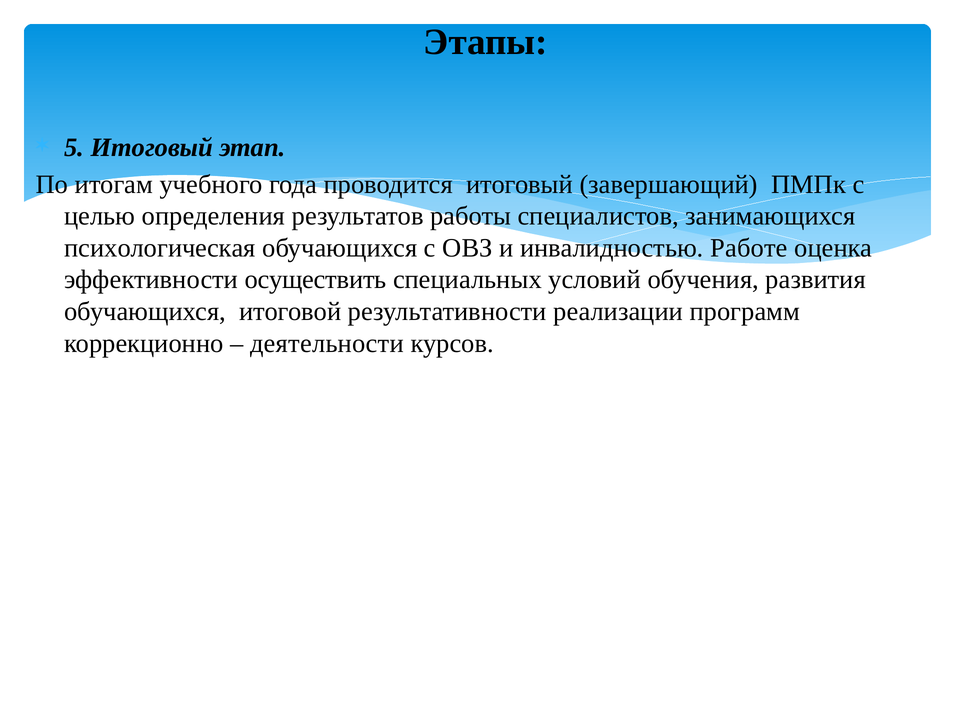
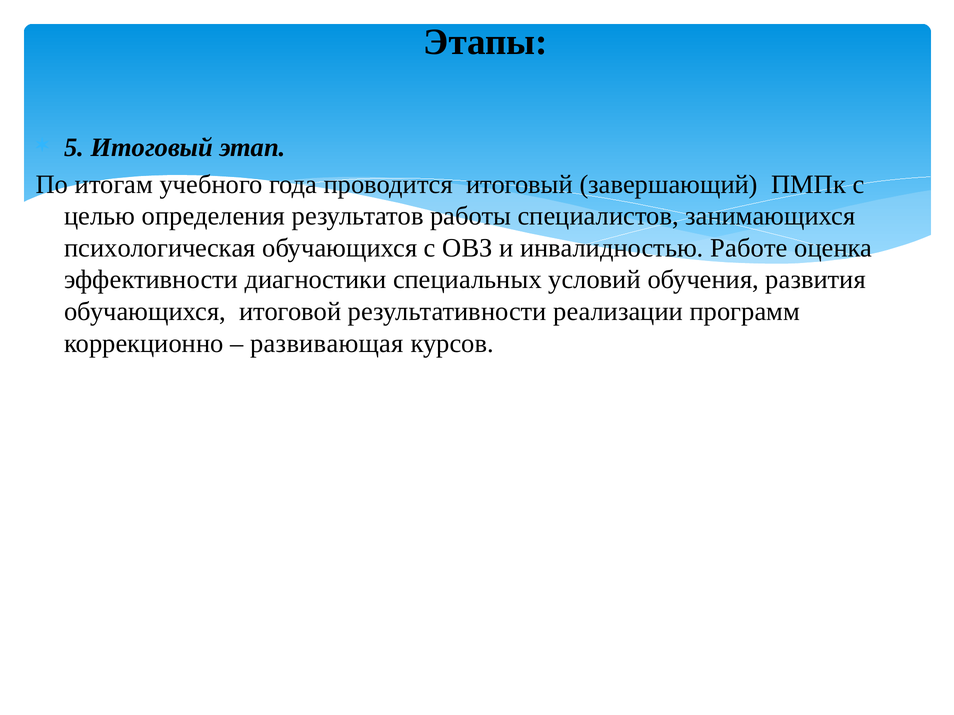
осуществить: осуществить -> диагностики
деятельности: деятельности -> развивающая
